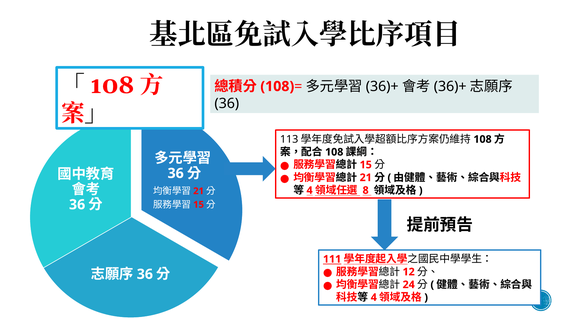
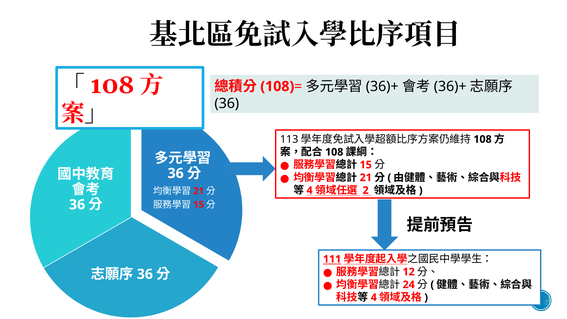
8: 8 -> 2
